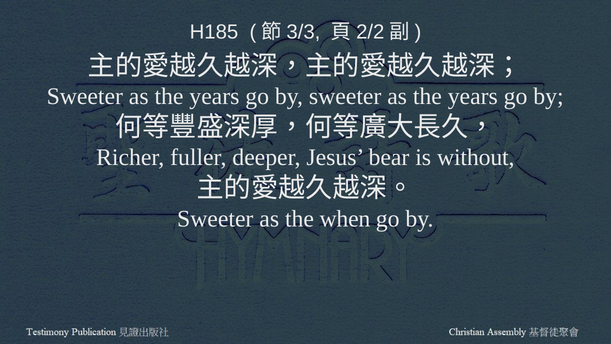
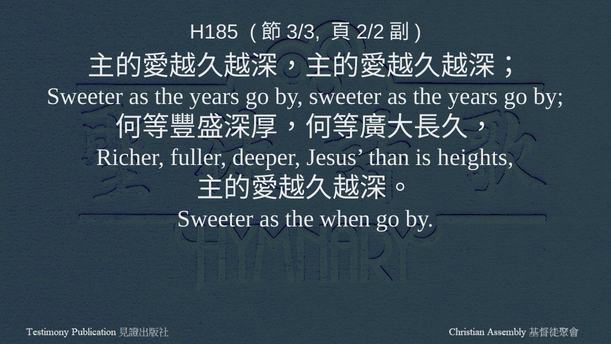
bear: bear -> than
without: without -> heights
